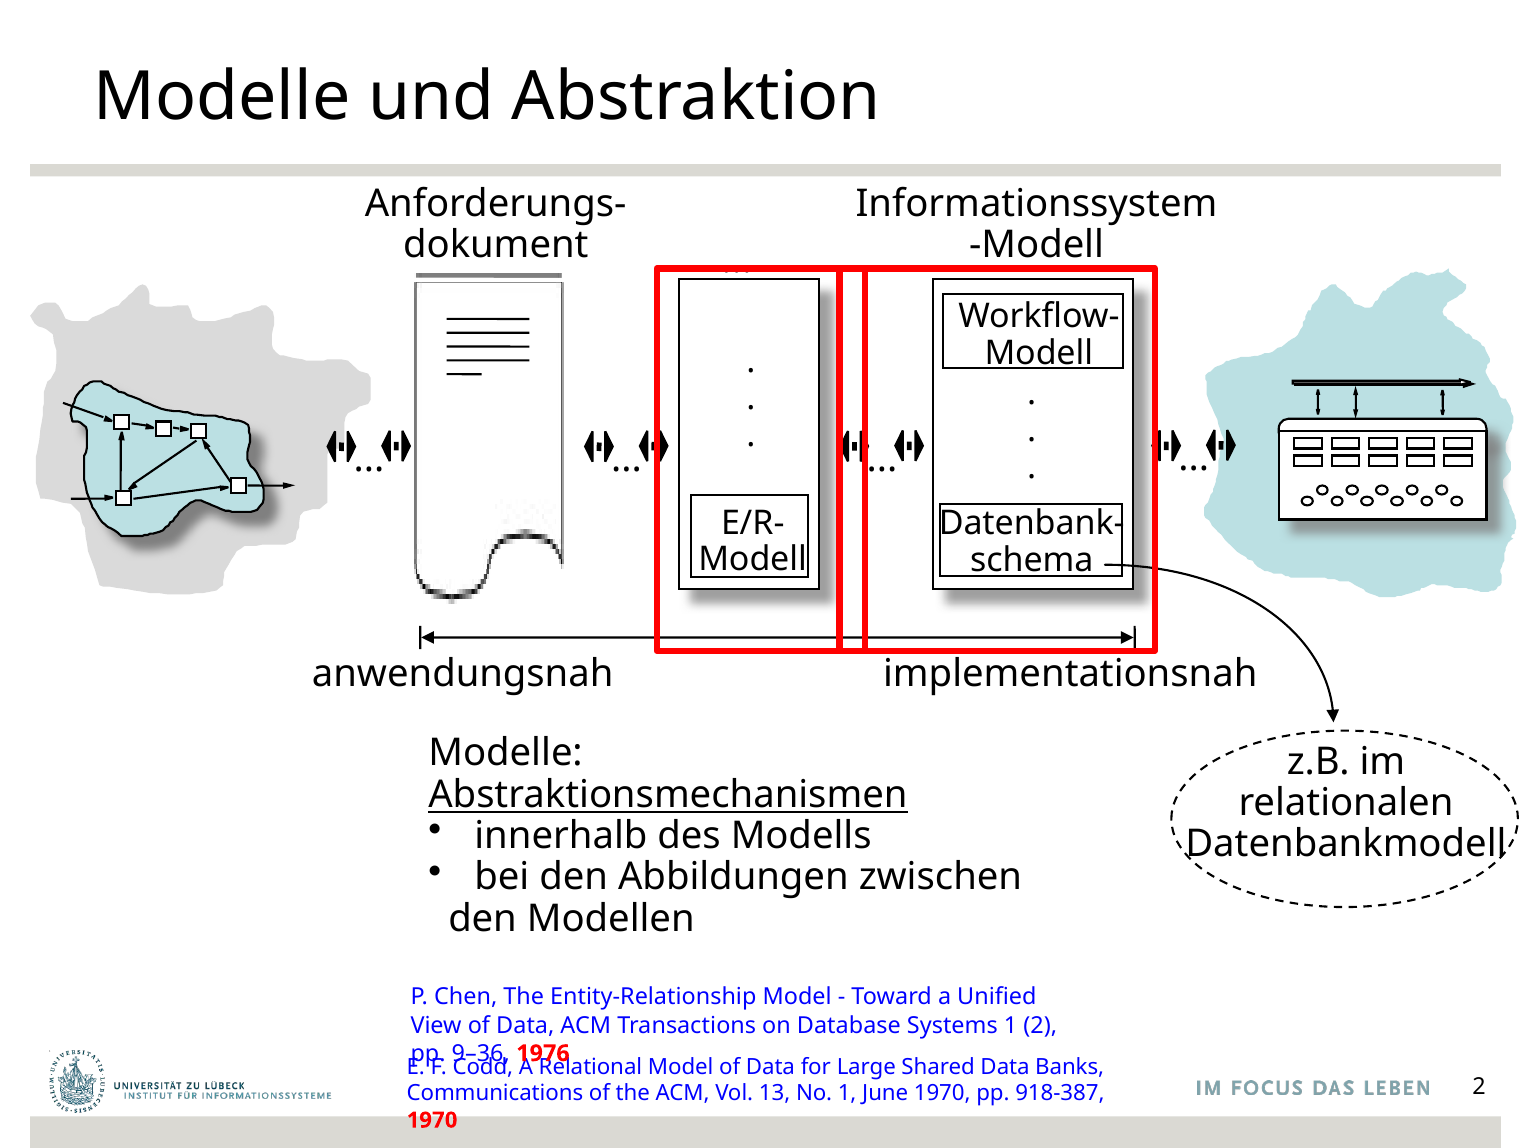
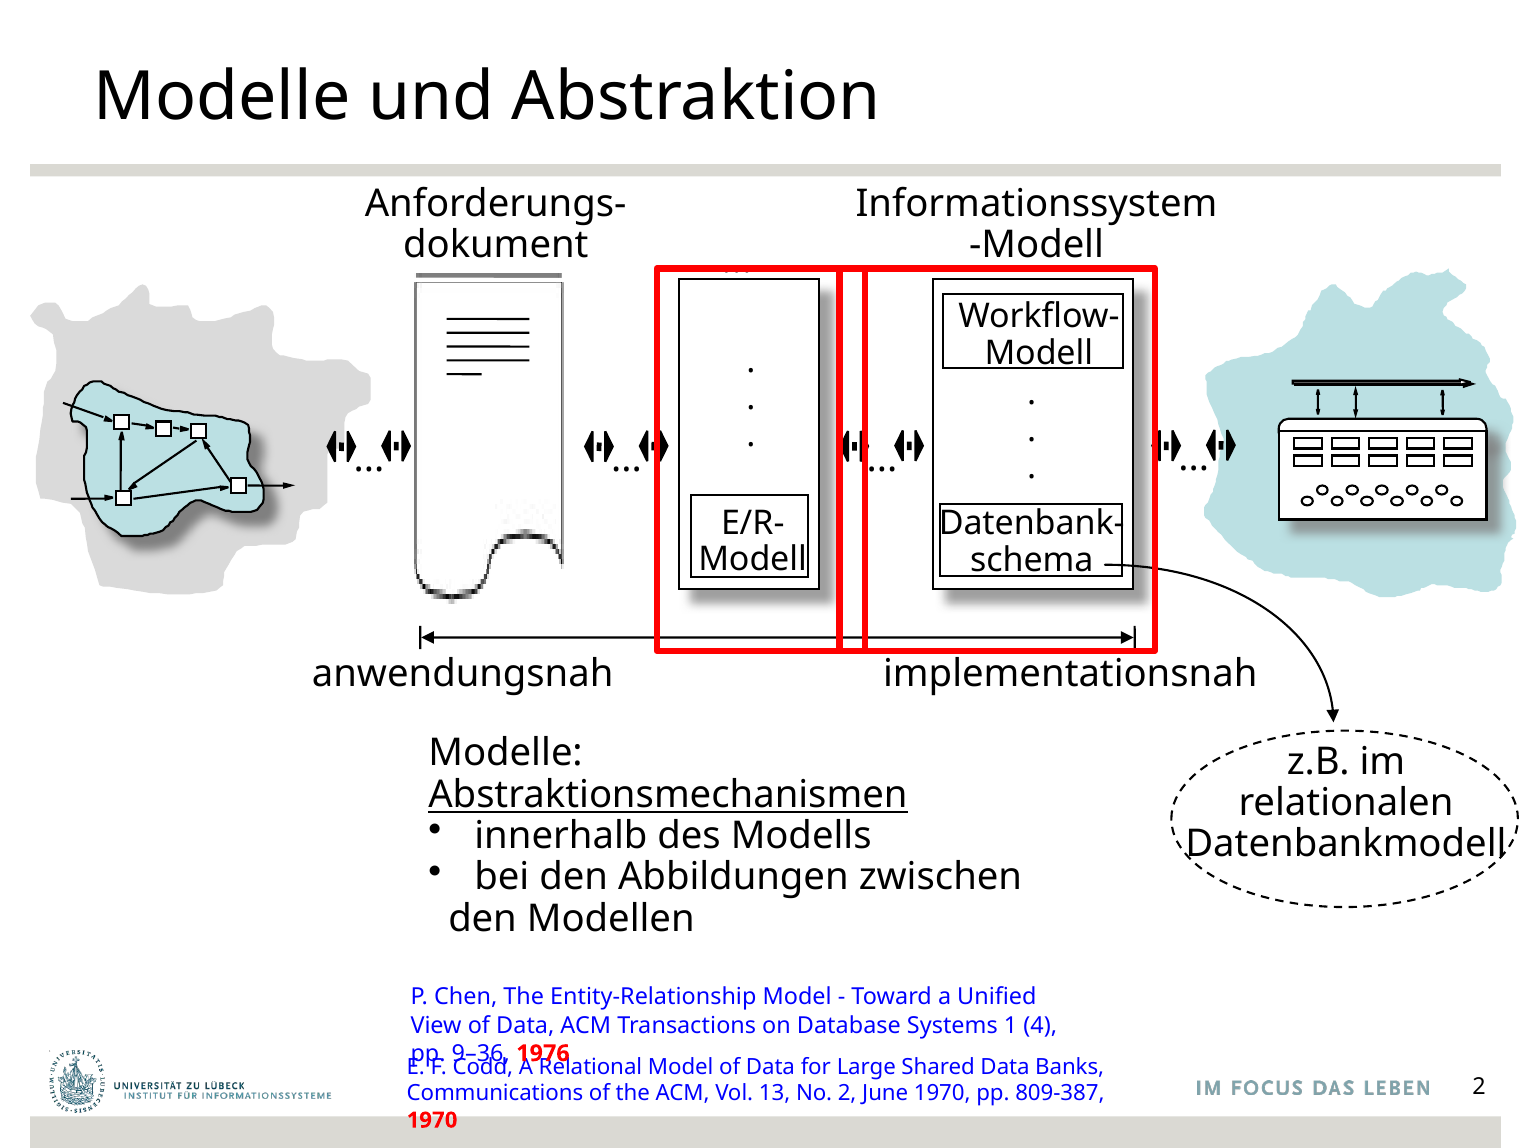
1 2: 2 -> 4
No 1: 1 -> 2
918-387: 918-387 -> 809-387
